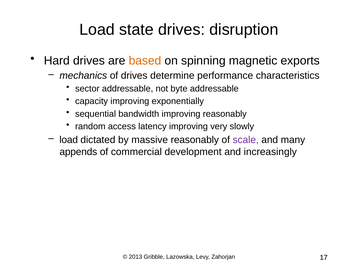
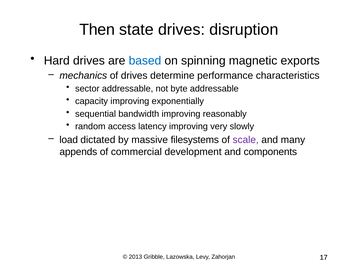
Load at (97, 29): Load -> Then
based colour: orange -> blue
massive reasonably: reasonably -> filesystems
increasingly: increasingly -> components
